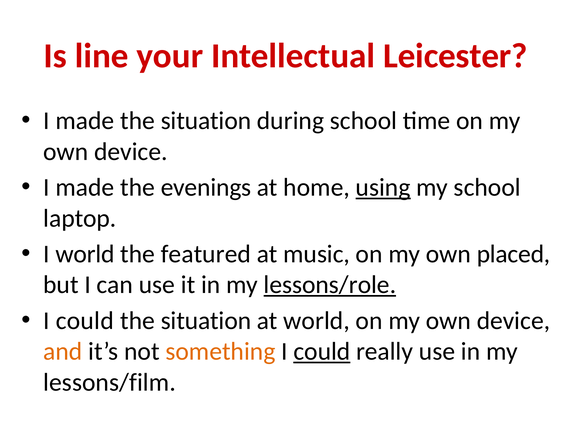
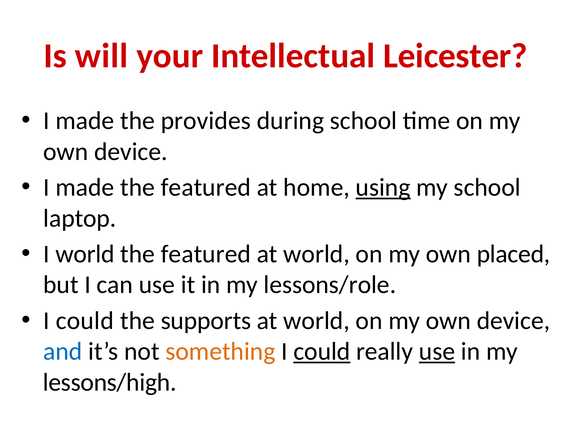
line: line -> will
made the situation: situation -> provides
made the evenings: evenings -> featured
music at (317, 254): music -> world
lessons/role underline: present -> none
situation at (206, 321): situation -> supports
and colour: orange -> blue
use at (437, 351) underline: none -> present
lessons/film: lessons/film -> lessons/high
